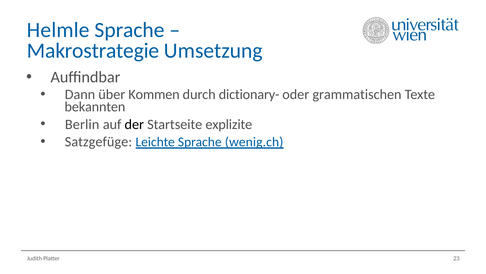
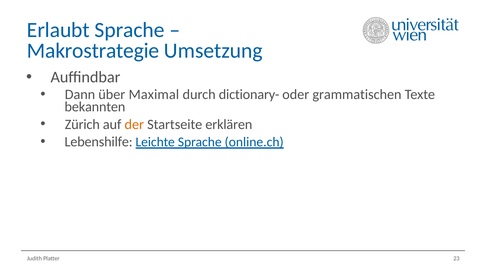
Helmle: Helmle -> Erlaubt
Kommen: Kommen -> Maximal
Berlin: Berlin -> Zürich
der colour: black -> orange
explizite: explizite -> erklären
Satzgefüge: Satzgefüge -> Lebenshilfe
wenig.ch: wenig.ch -> online.ch
